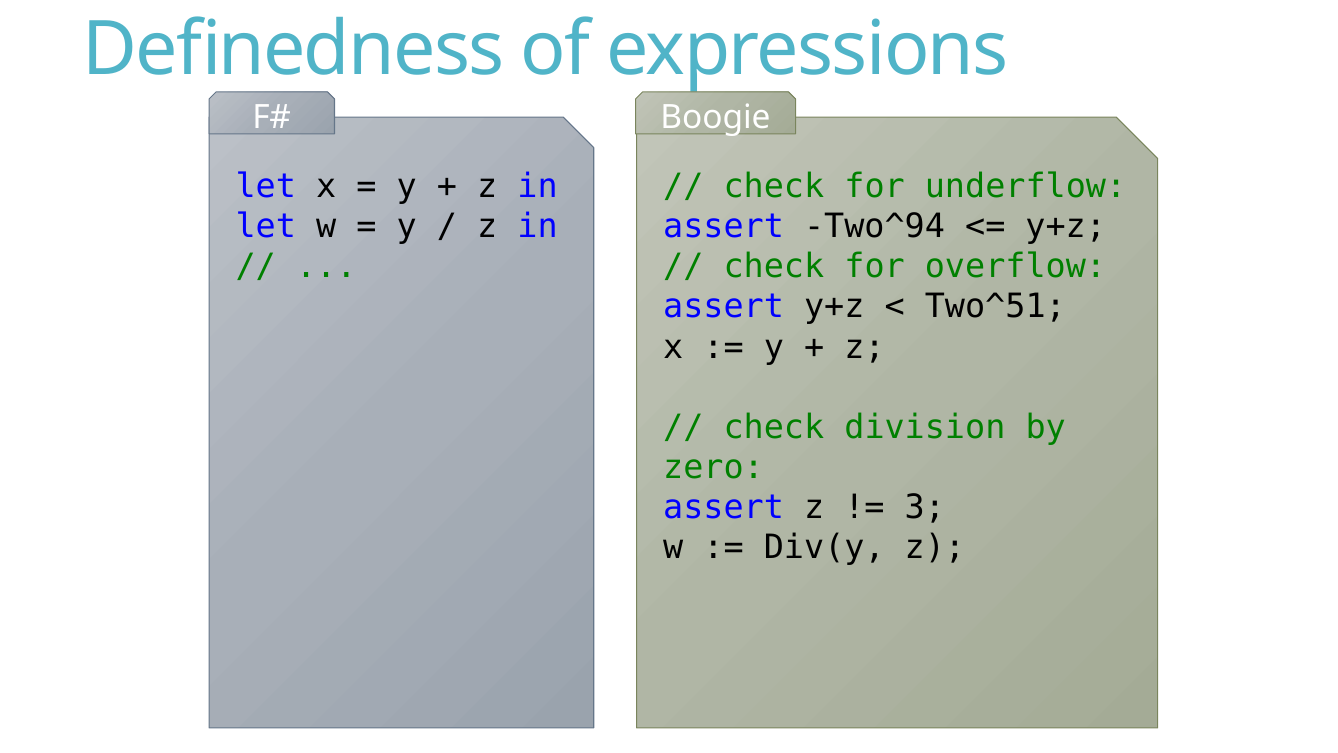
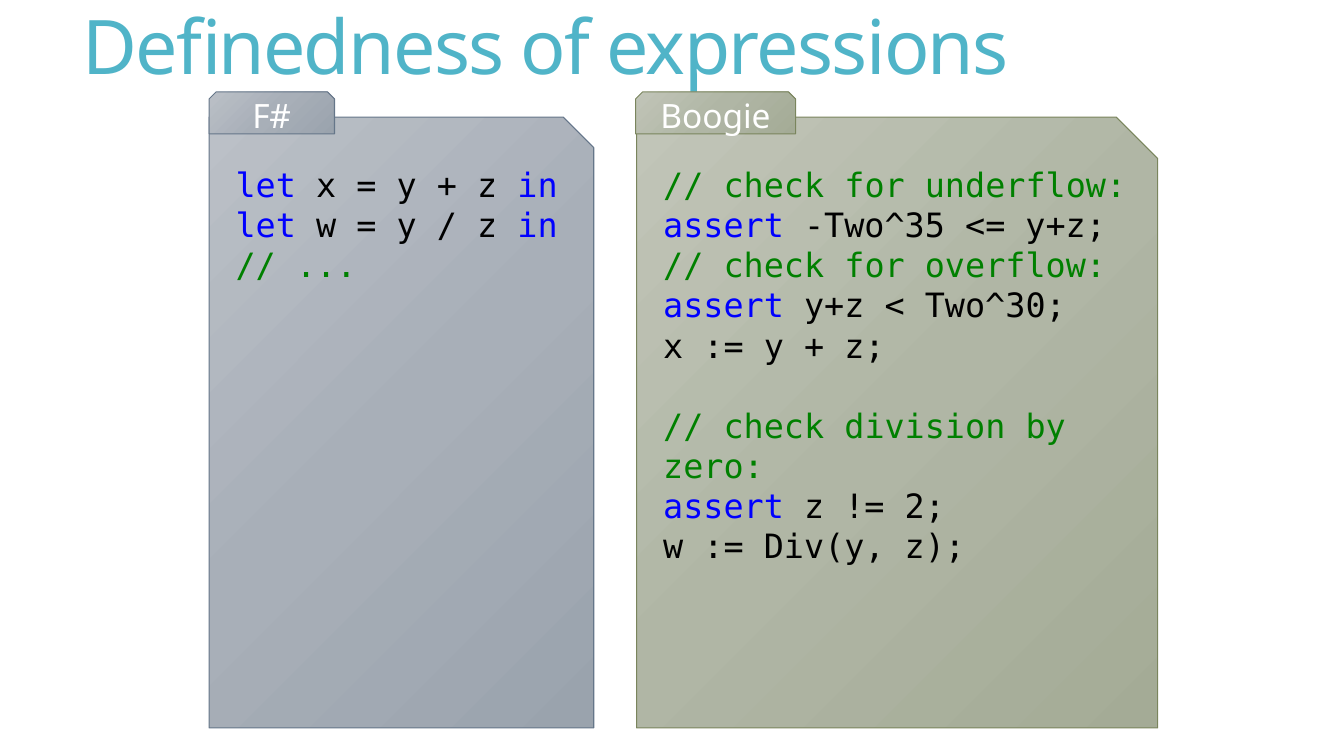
Two^94: Two^94 -> Two^35
Two^51: Two^51 -> Two^30
3: 3 -> 2
